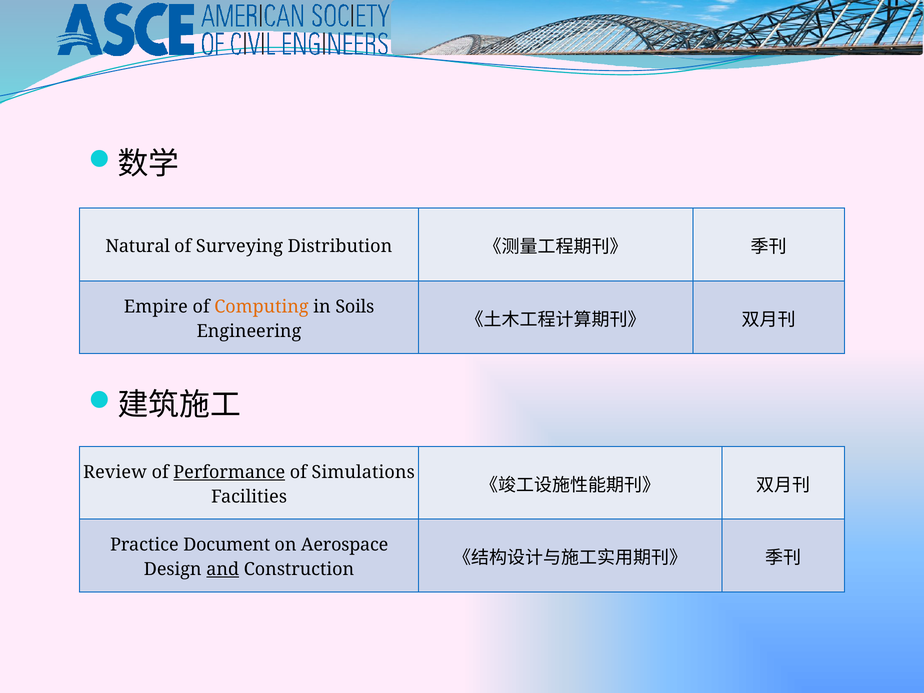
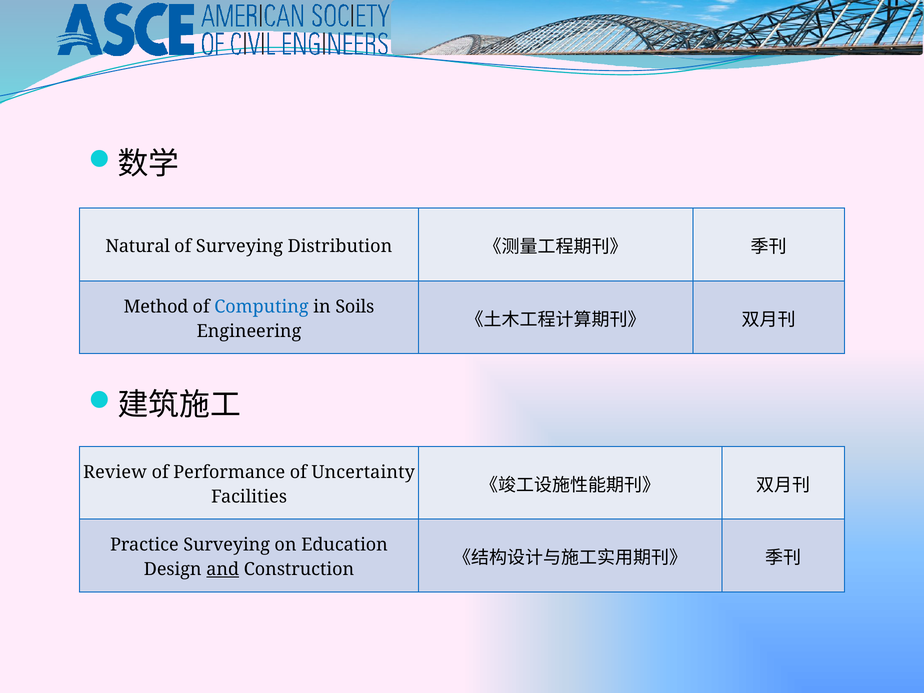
Empire: Empire -> Method
Computing colour: orange -> blue
Performance underline: present -> none
Simulations: Simulations -> Uncertainty
Practice Document: Document -> Surveying
Aerospace: Aerospace -> Education
